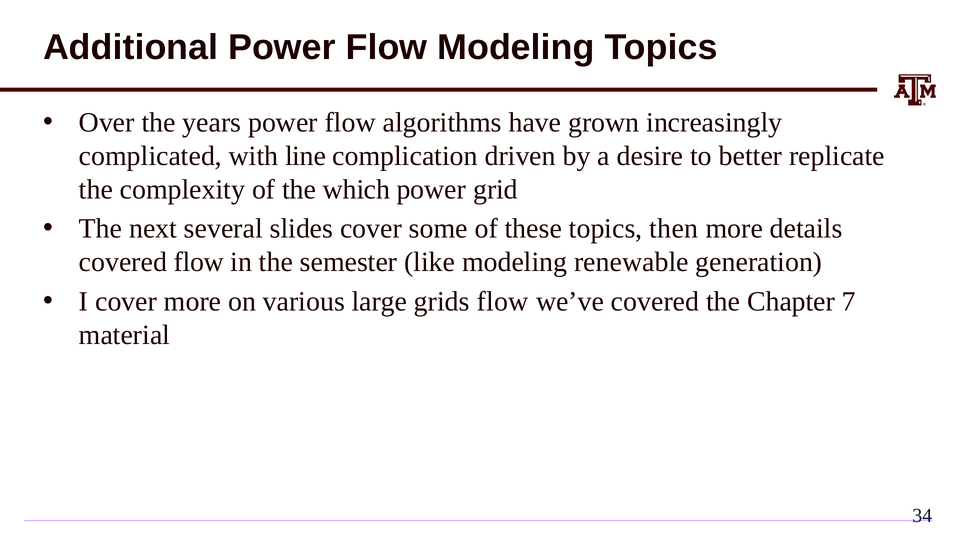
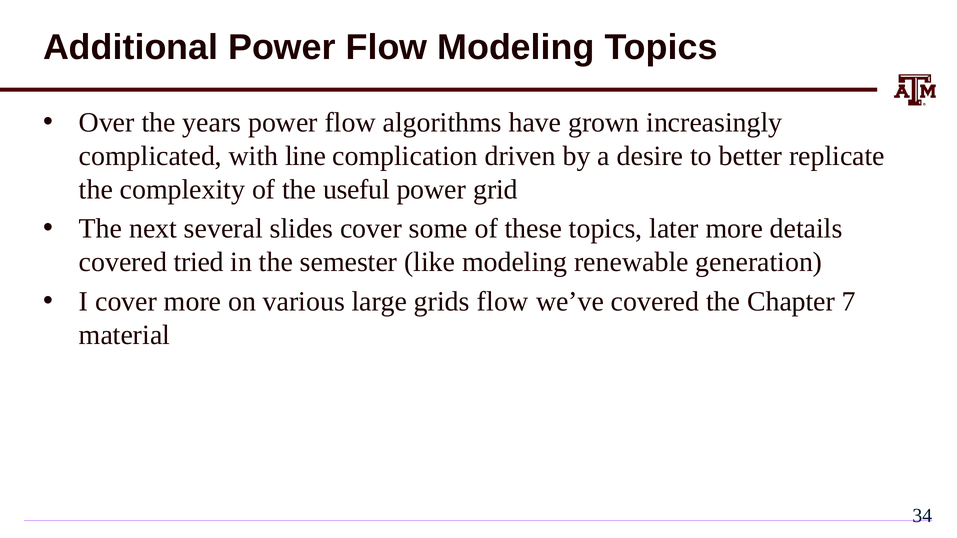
which: which -> useful
then: then -> later
covered flow: flow -> tried
